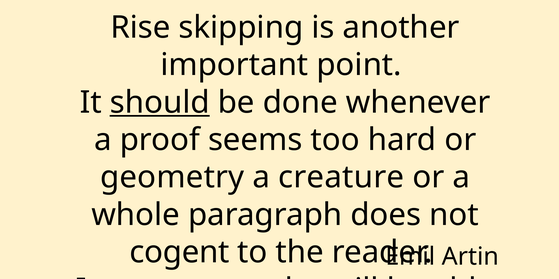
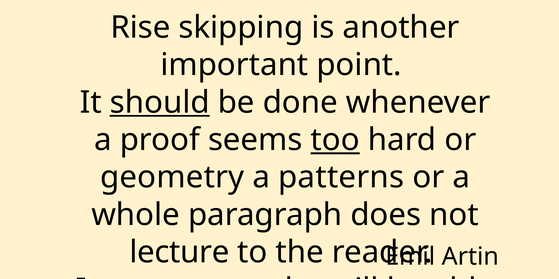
too underline: none -> present
creature: creature -> patterns
cogent: cogent -> lecture
